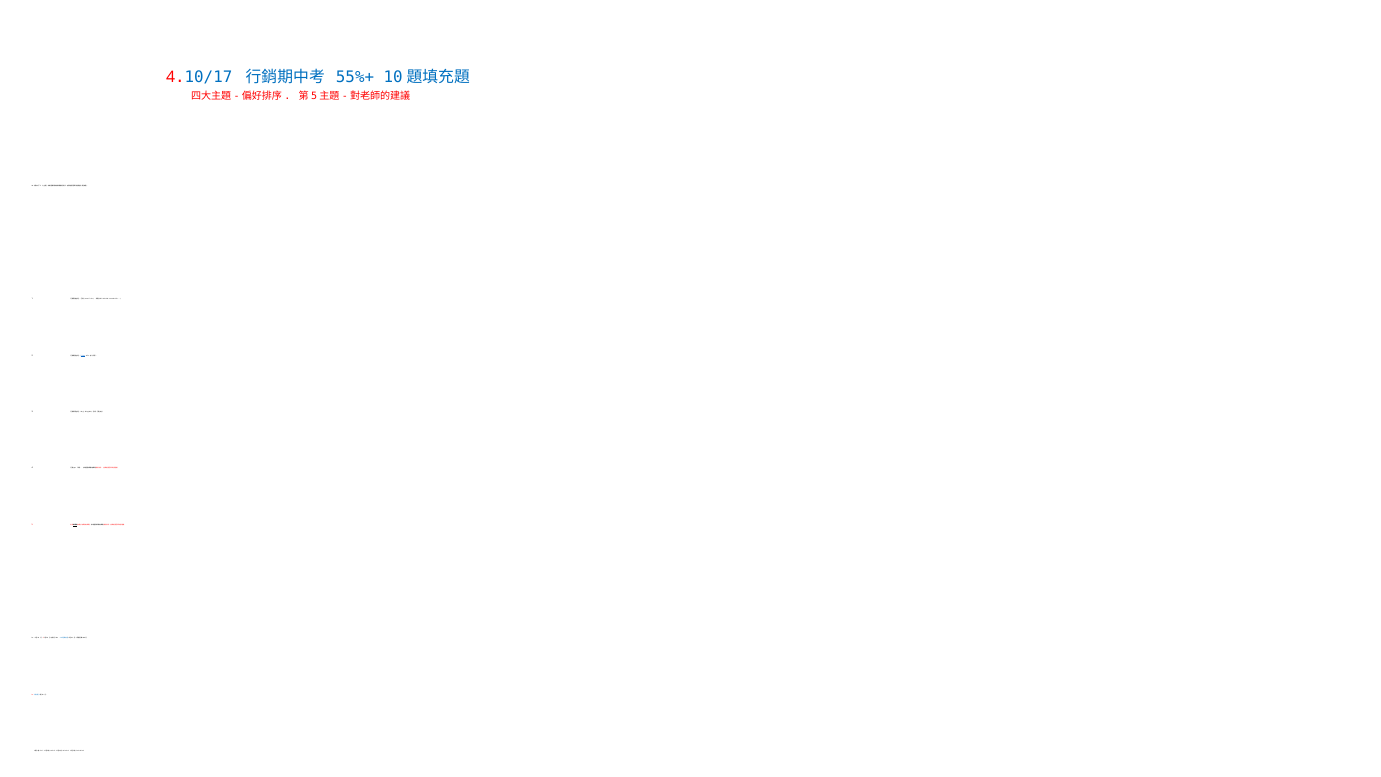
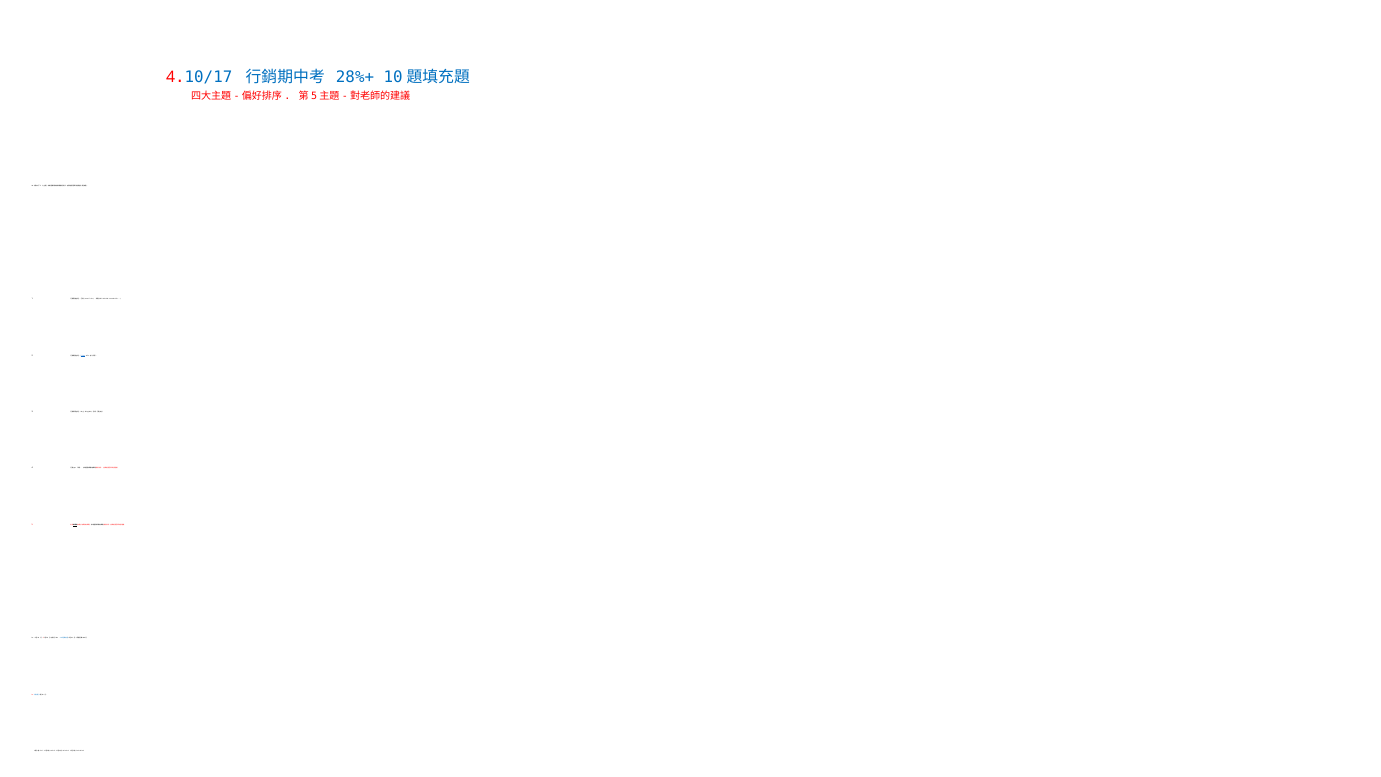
55%+: 55%+ -> 28%+
